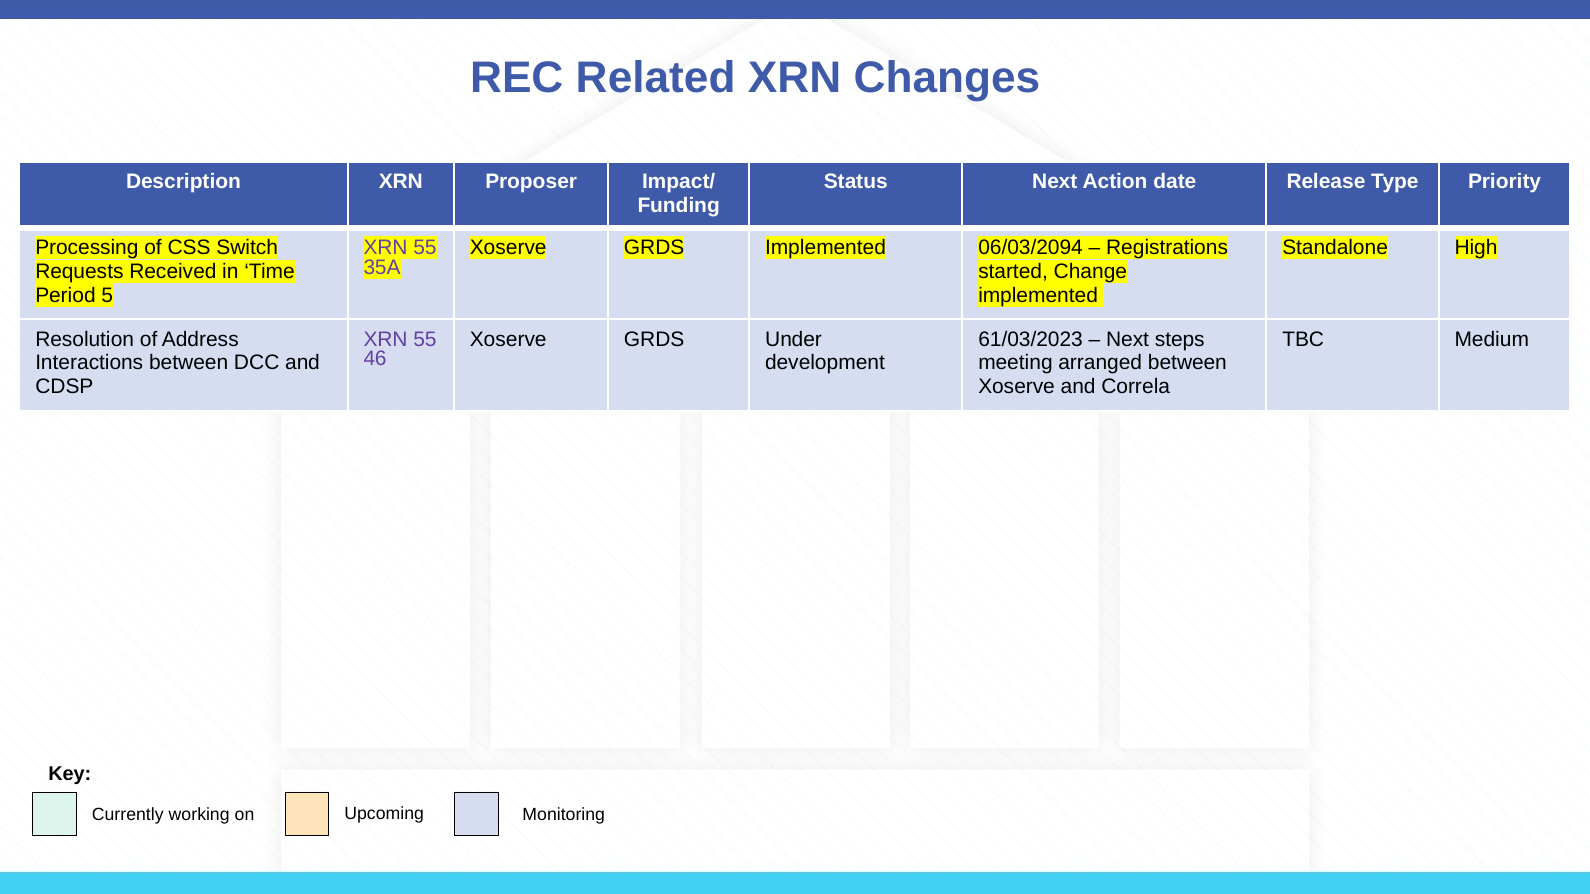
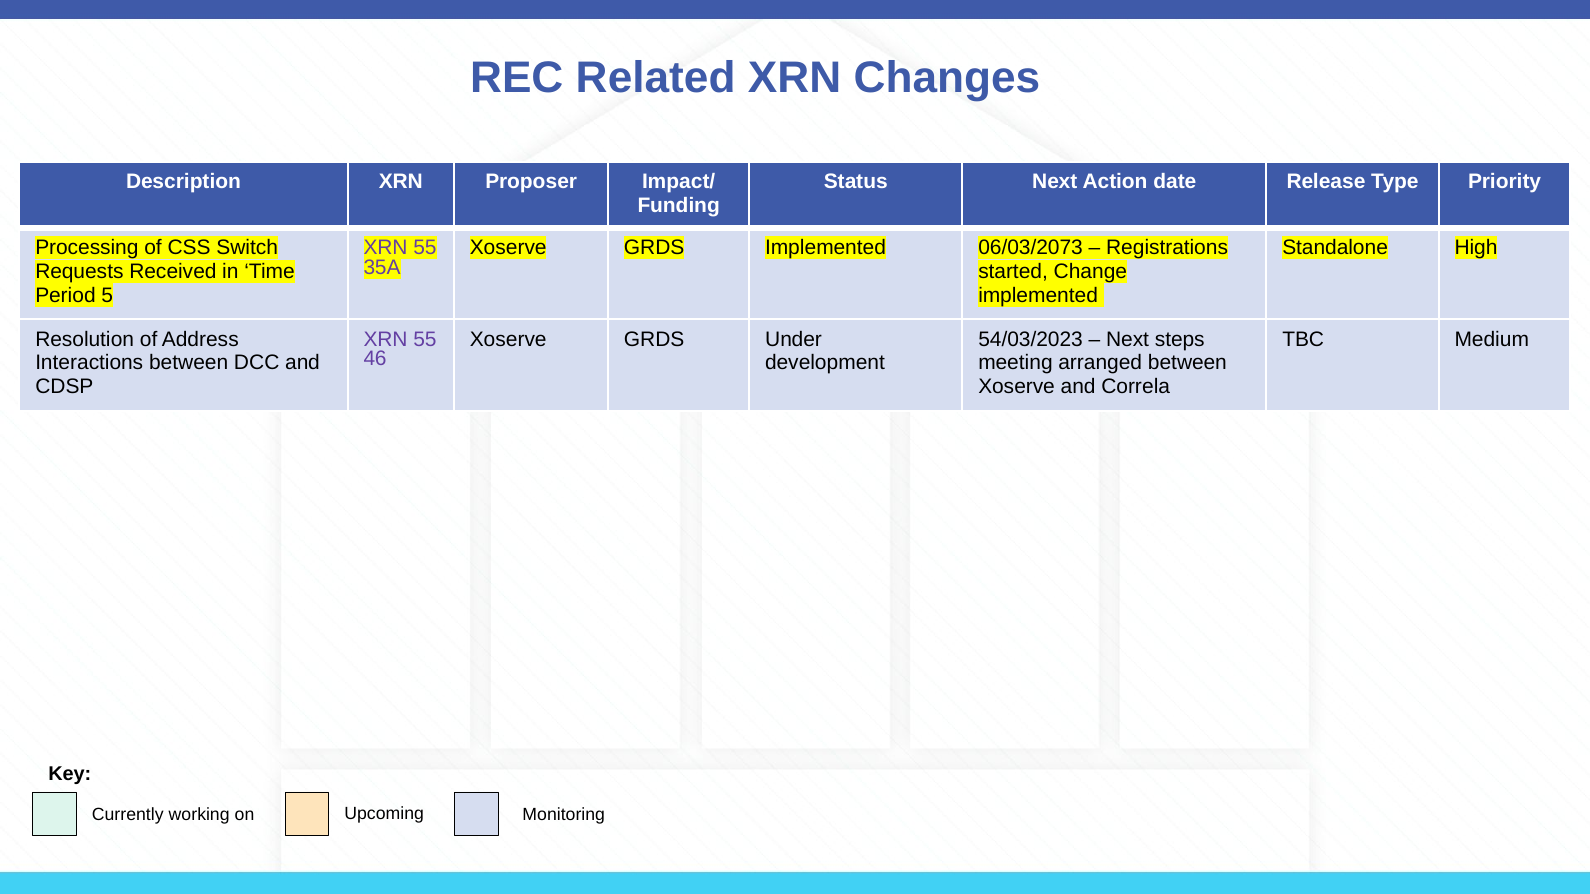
06/03/2094: 06/03/2094 -> 06/03/2073
61/03/2023: 61/03/2023 -> 54/03/2023
